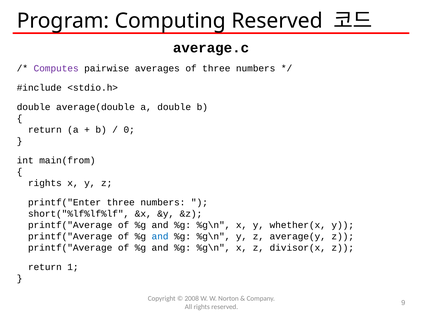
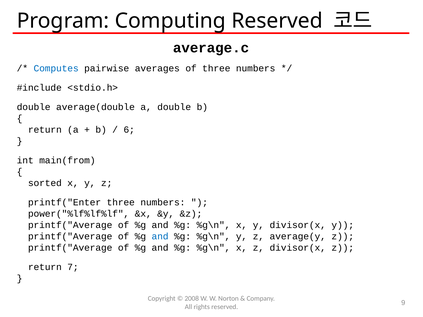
Computes colour: purple -> blue
0: 0 -> 6
rights at (45, 183): rights -> sorted
short("%lf%lf%lf: short("%lf%lf%lf -> power("%lf%lf%lf
y whether(x: whether(x -> divisor(x
1: 1 -> 7
